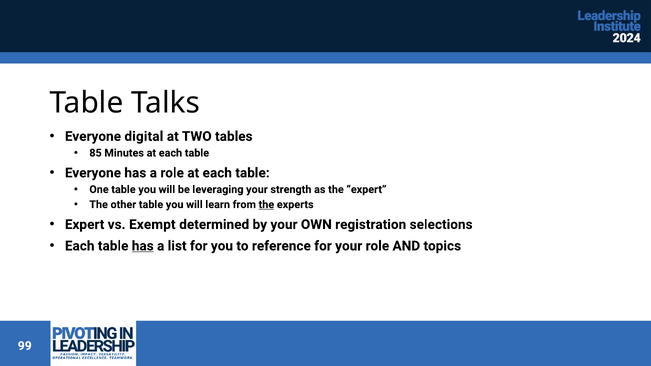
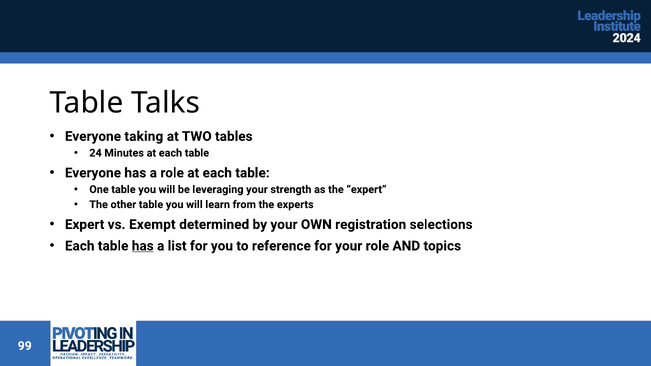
digital: digital -> taking
85: 85 -> 24
the at (266, 205) underline: present -> none
